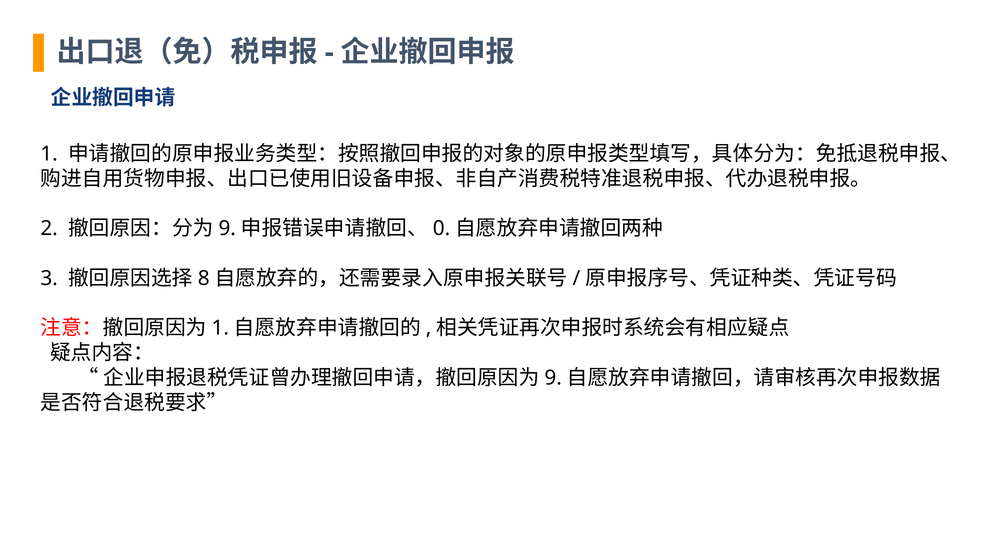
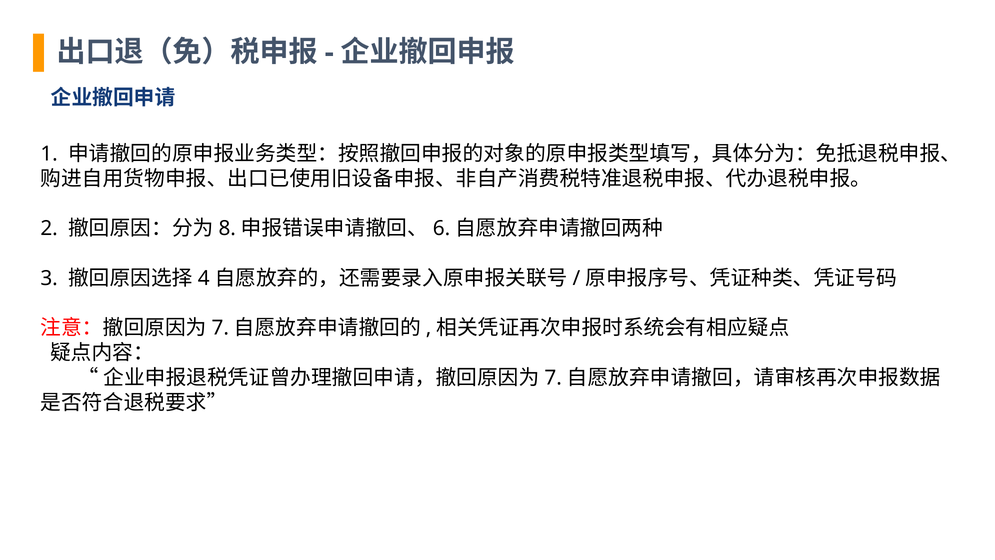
9 at (227, 228): 9 -> 8
0: 0 -> 6
8: 8 -> 4
1 at (220, 328): 1 -> 7
9 at (553, 378): 9 -> 7
